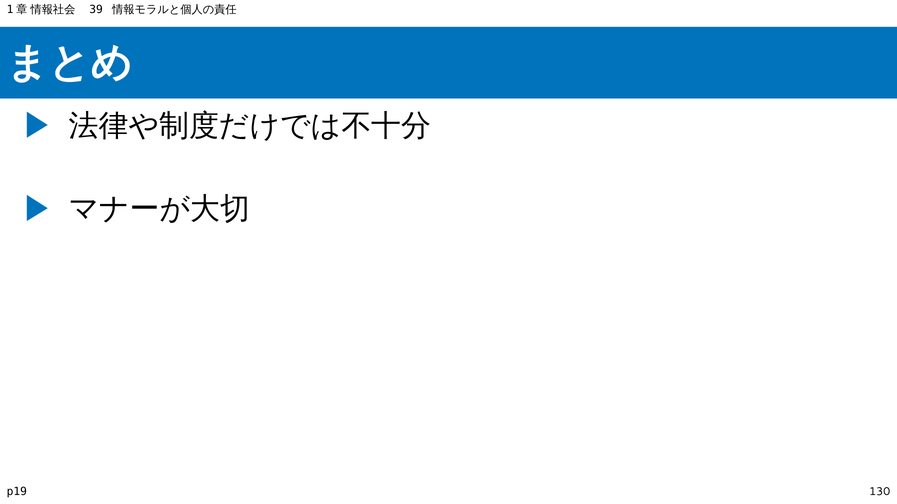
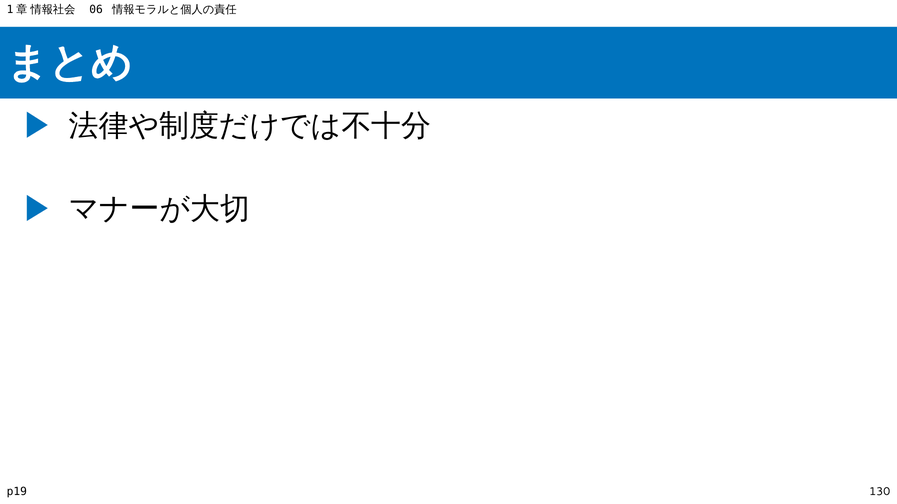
39: 39 -> 06
